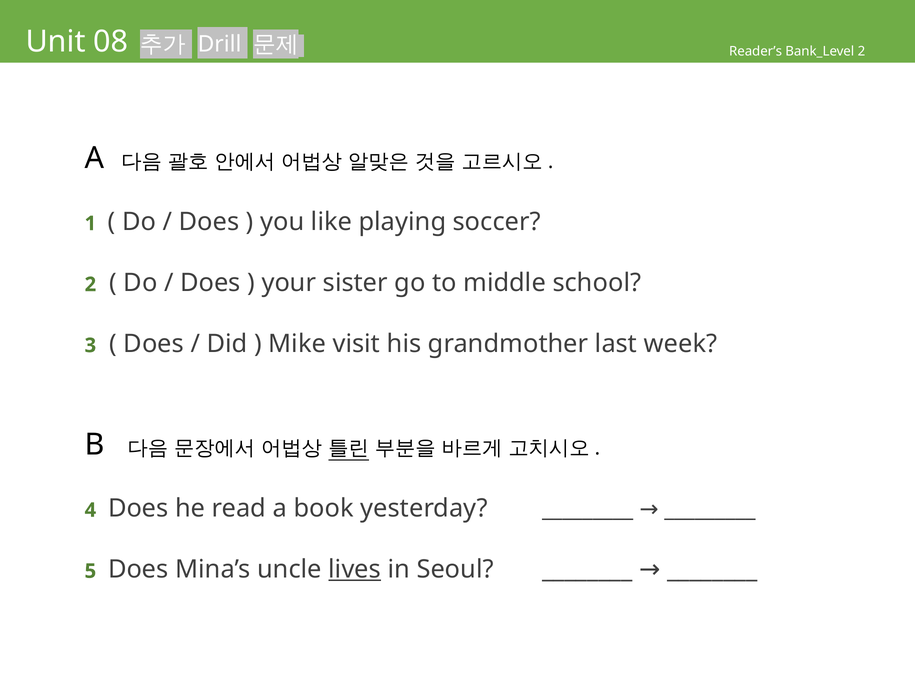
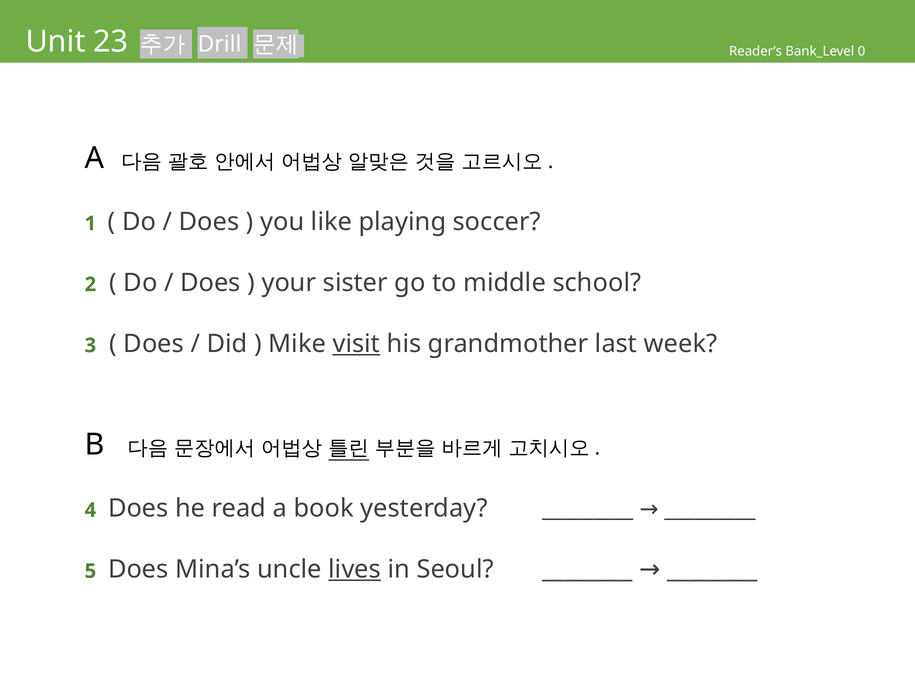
08: 08 -> 23
Bank_Level 2: 2 -> 0
visit underline: none -> present
